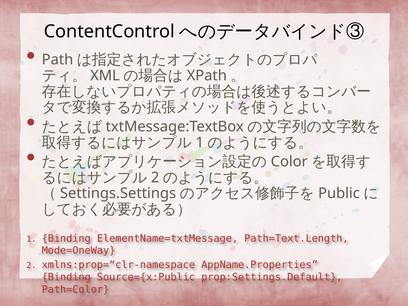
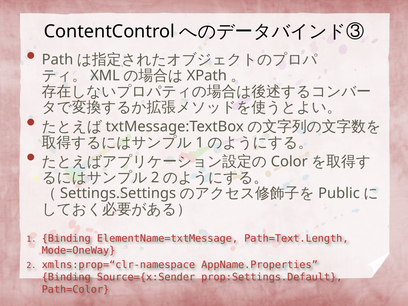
Source={x:Public: Source={x:Public -> Source={x:Sender
